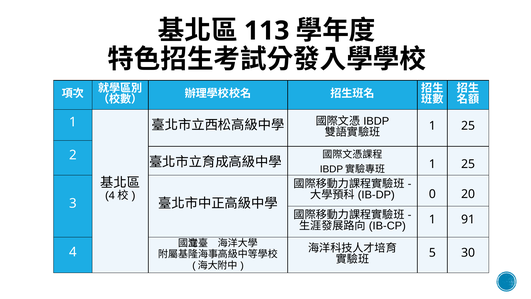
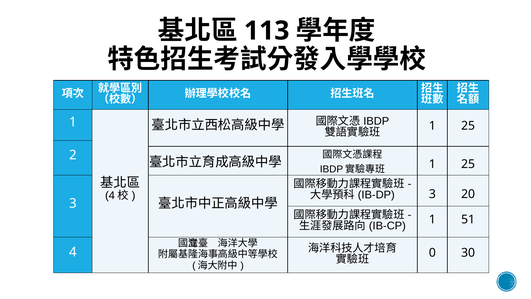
0 at (432, 194): 0 -> 3
91: 91 -> 51
5: 5 -> 0
